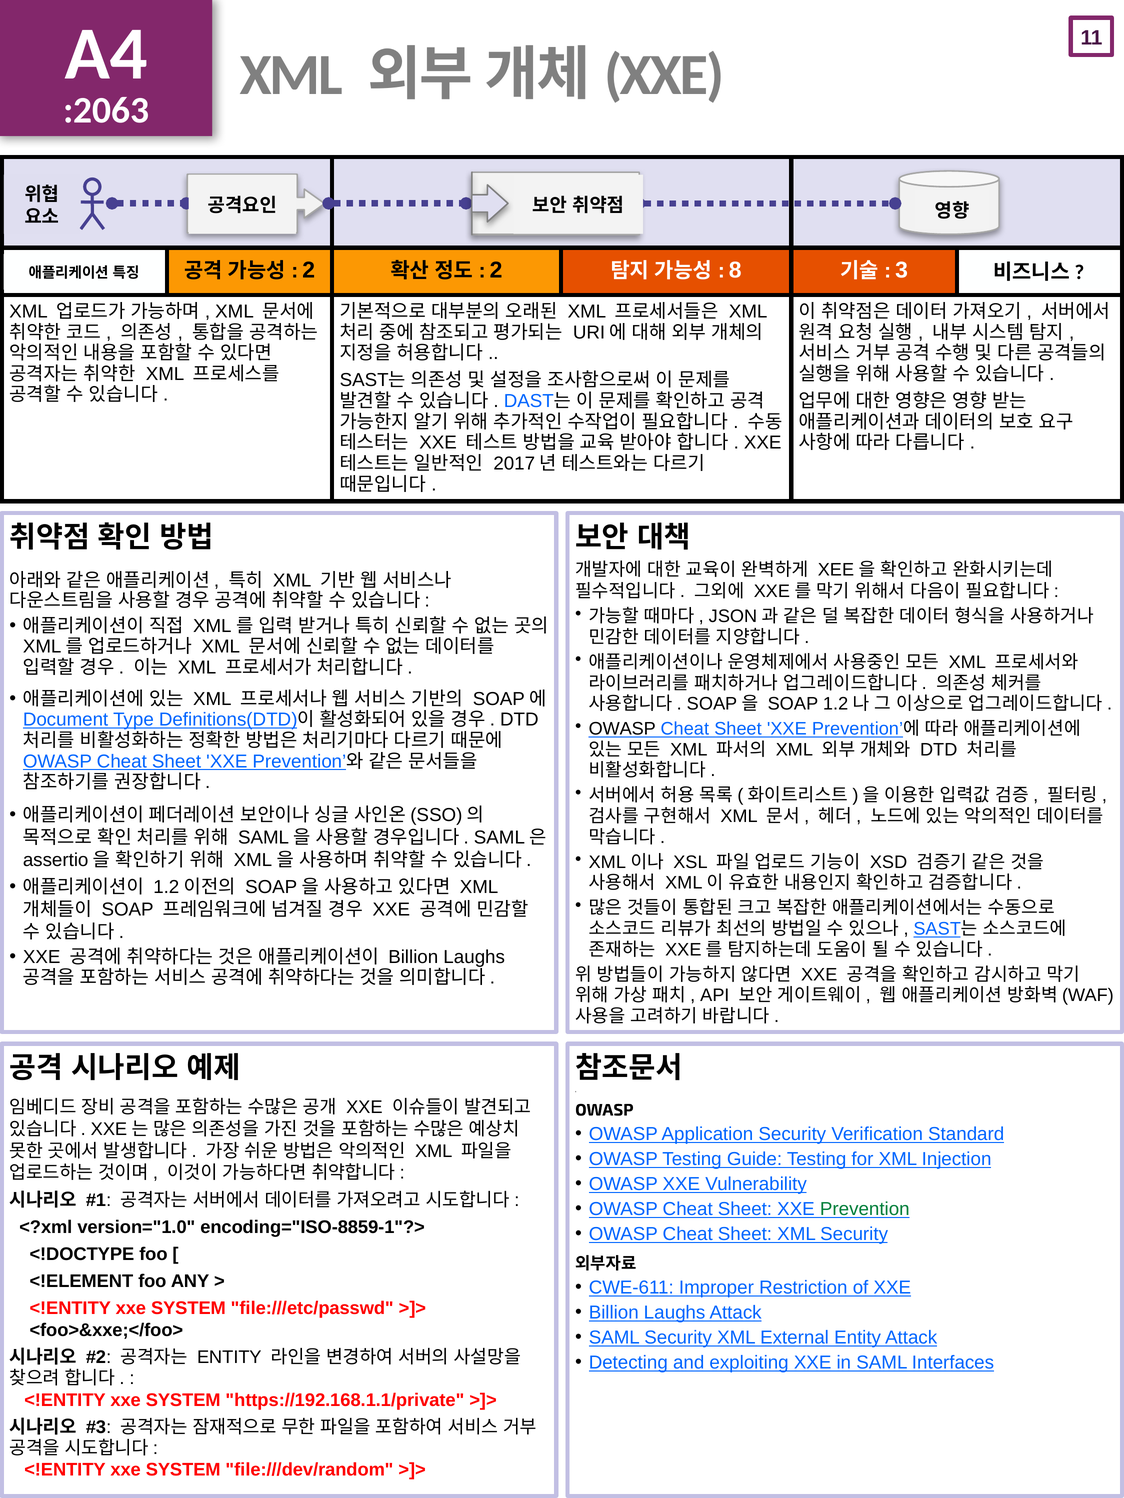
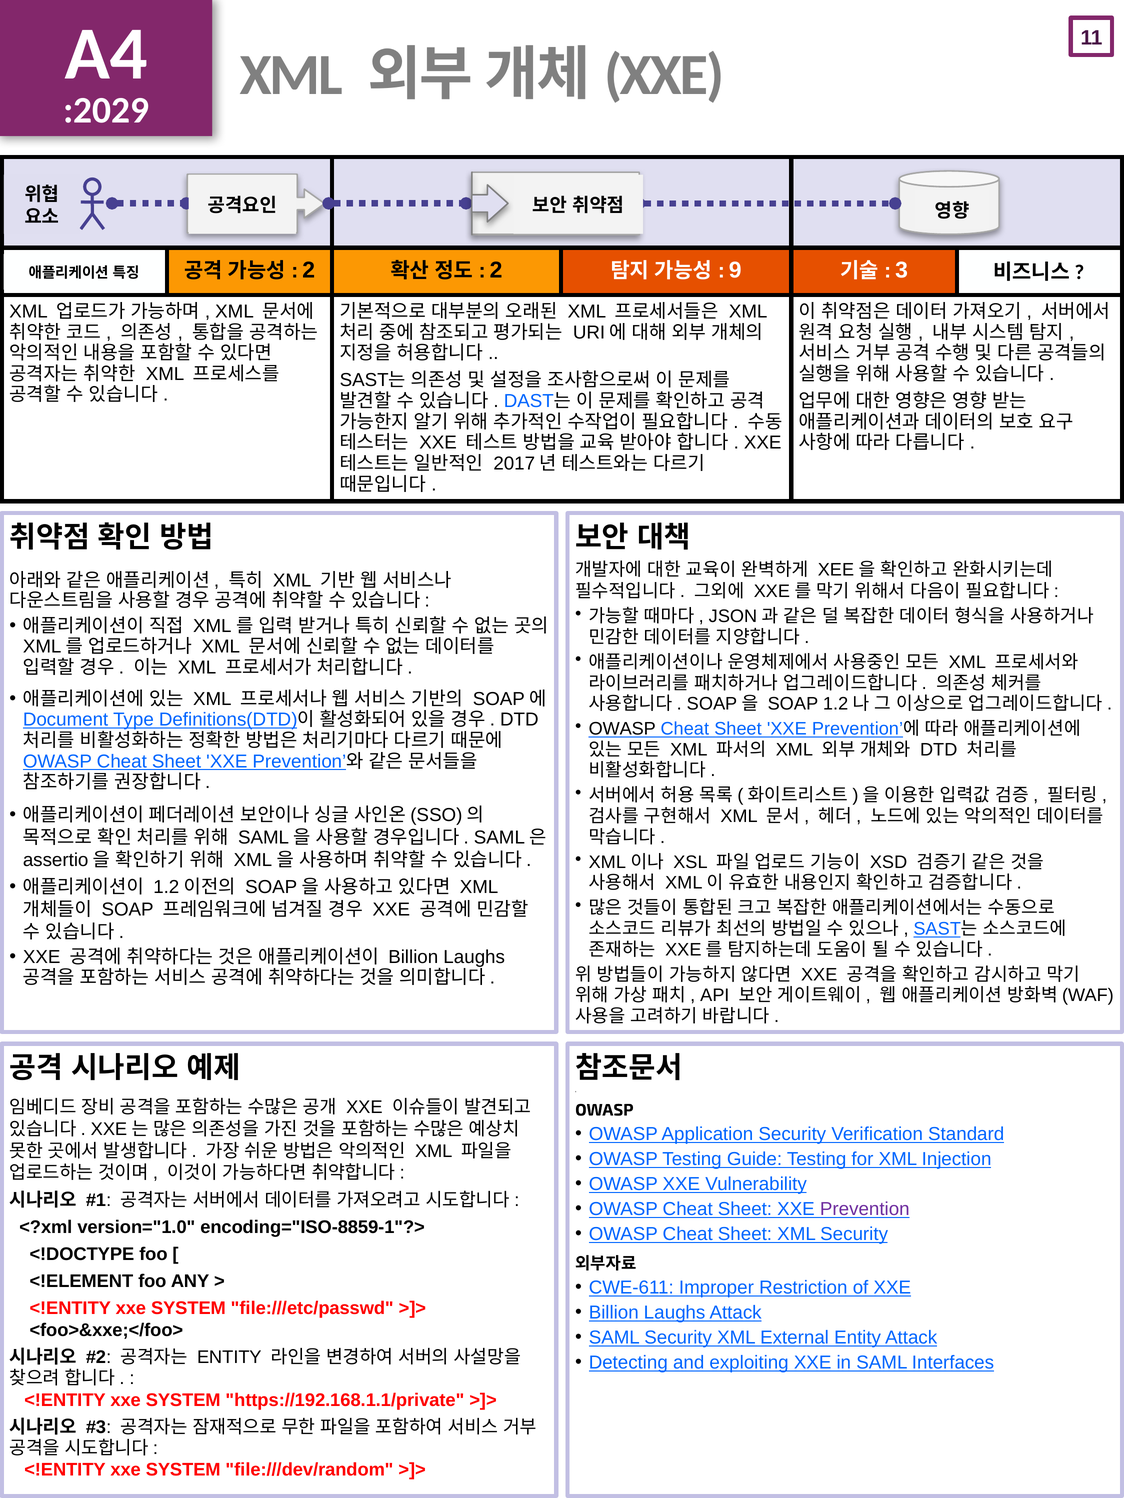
:2063: :2063 -> :2029
8: 8 -> 9
Prevention colour: green -> purple
